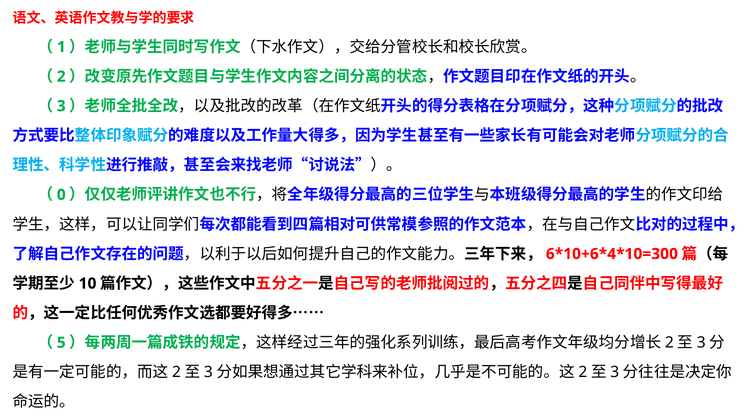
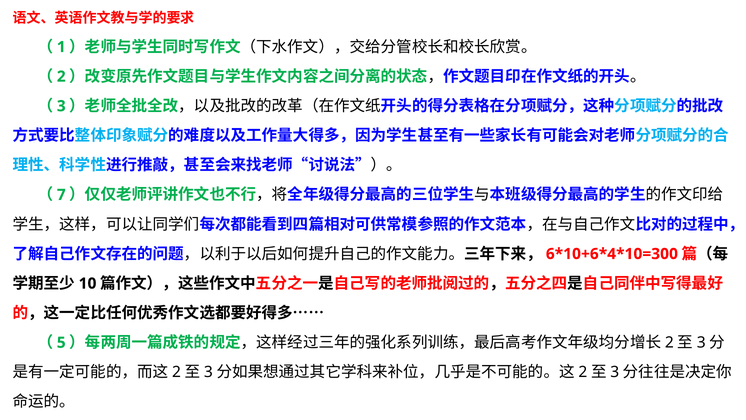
0: 0 -> 7
